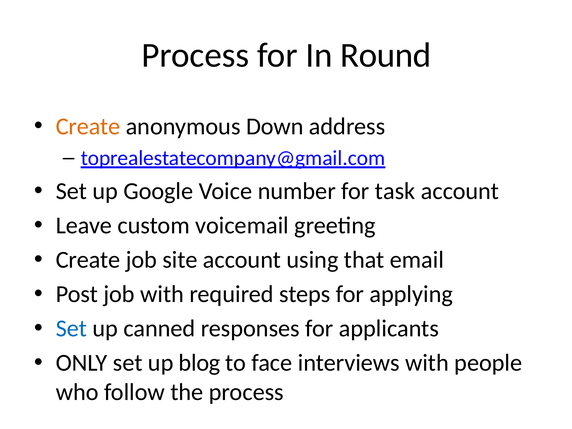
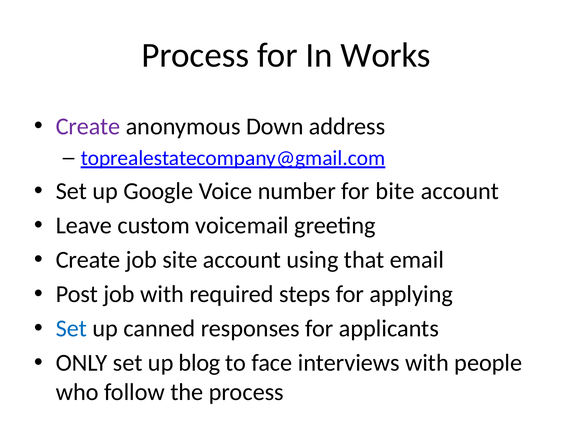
Round: Round -> Works
Create at (88, 126) colour: orange -> purple
task: task -> bite
